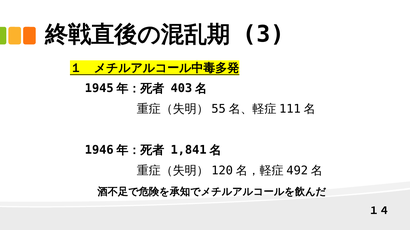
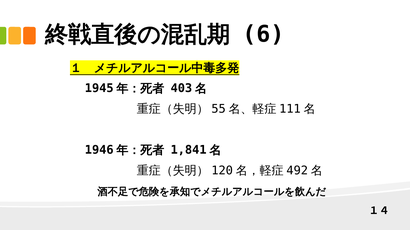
3: 3 -> 6
